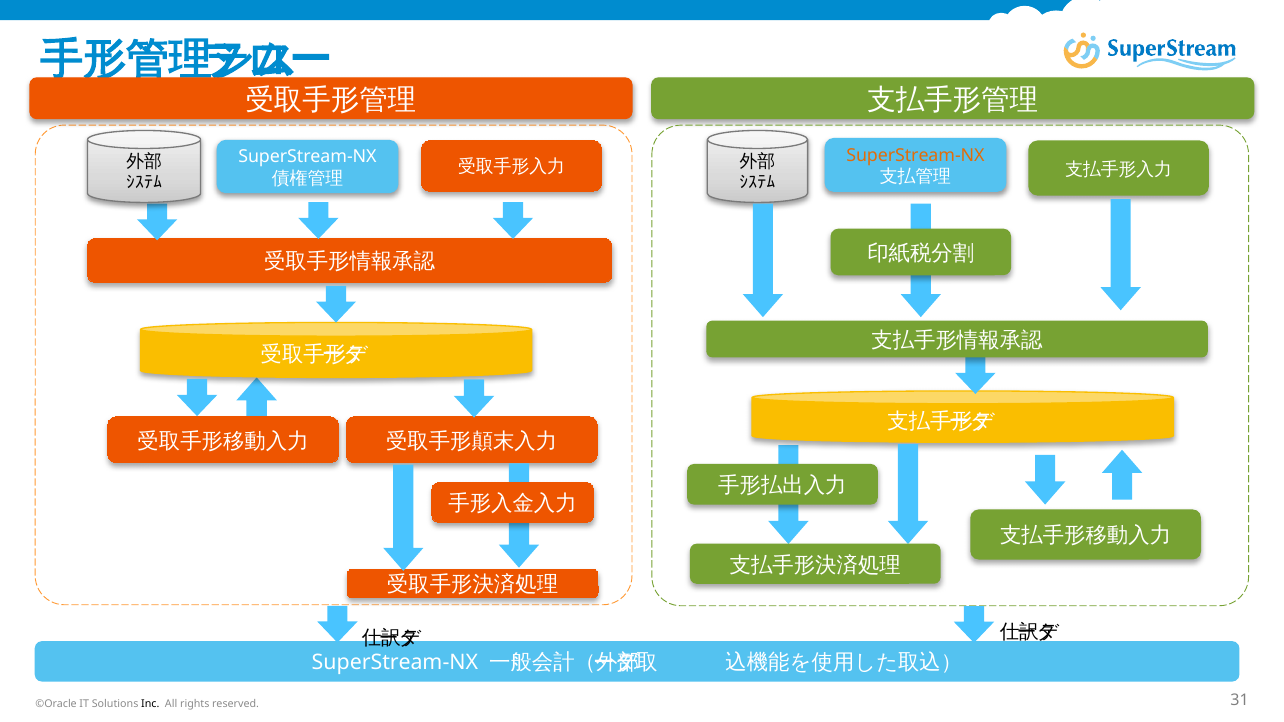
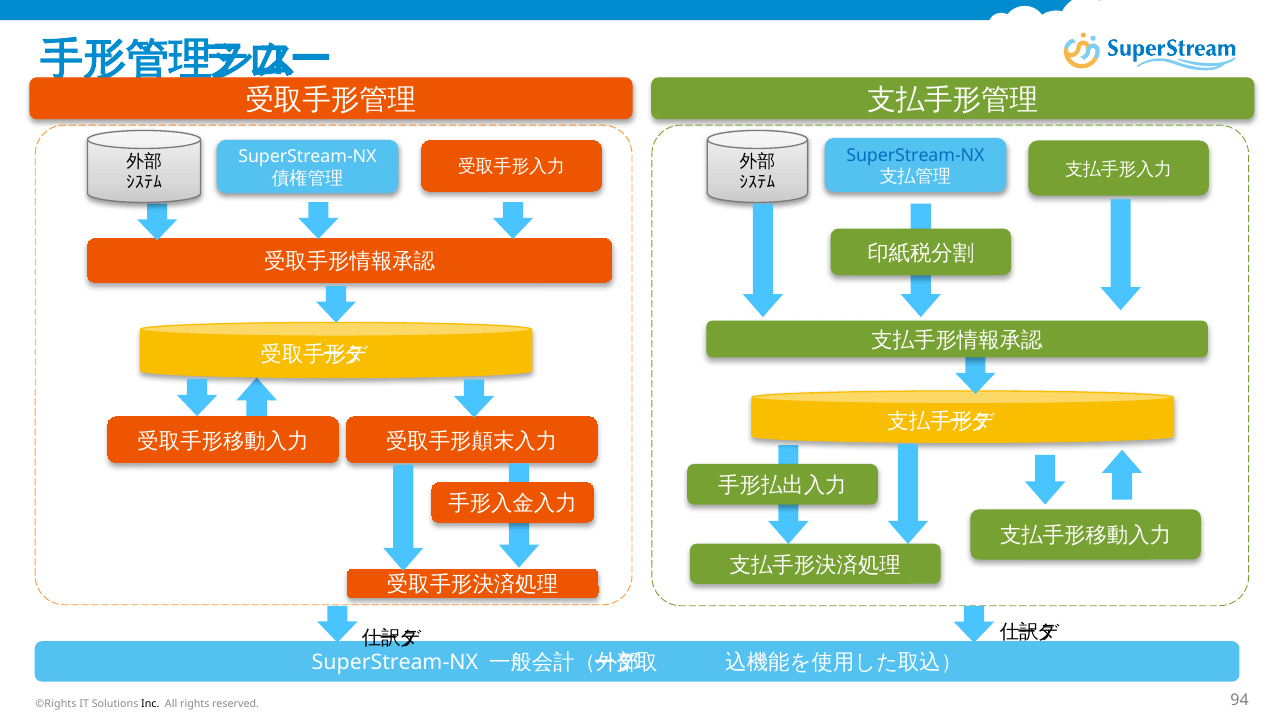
SuperStream-NX at (915, 155) colour: orange -> blue
©Oracle: ©Oracle -> ©Rights
31: 31 -> 94
